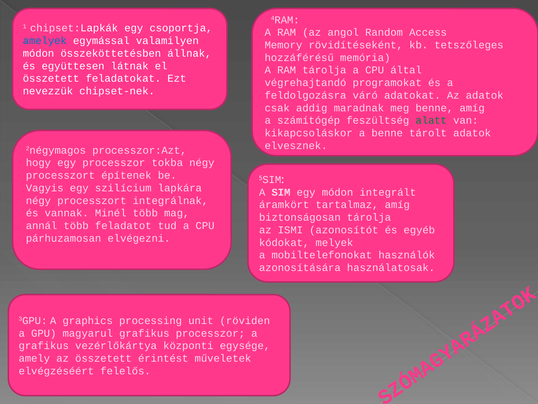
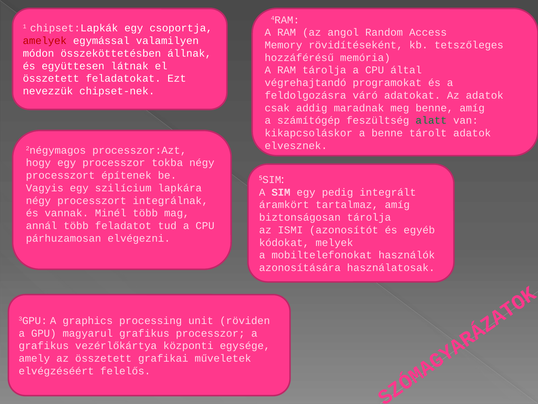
amelyek colour: blue -> red
egy módon: módon -> pedig
érintést: érintést -> grafikai
